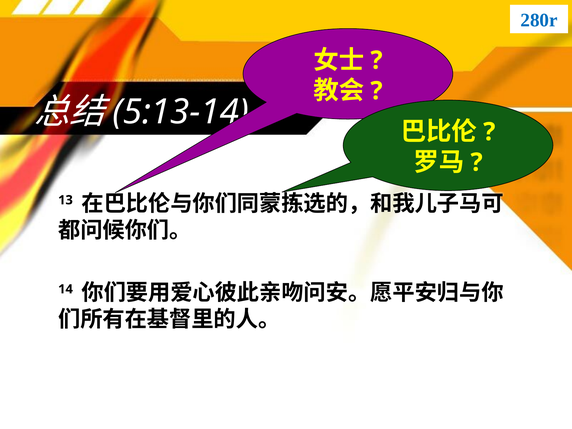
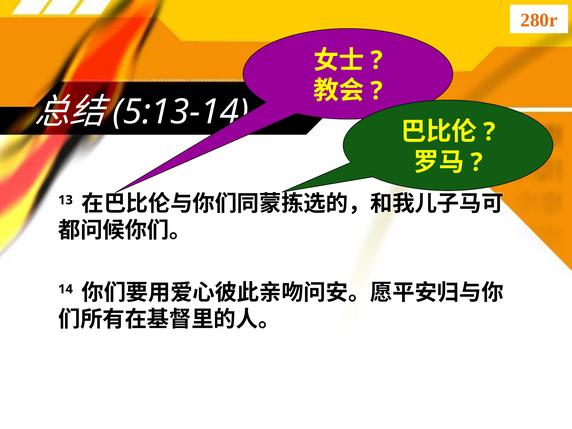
280r colour: blue -> orange
